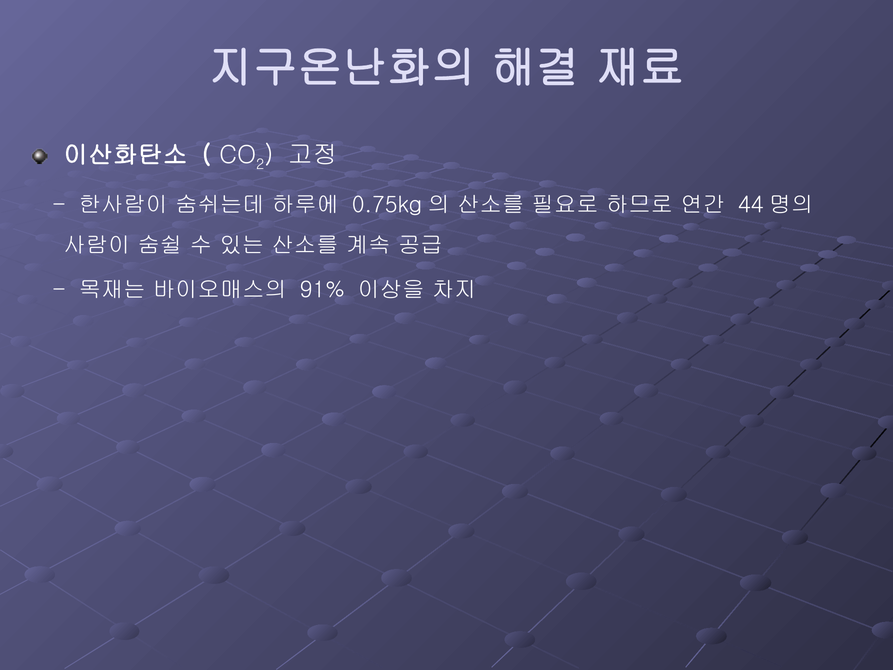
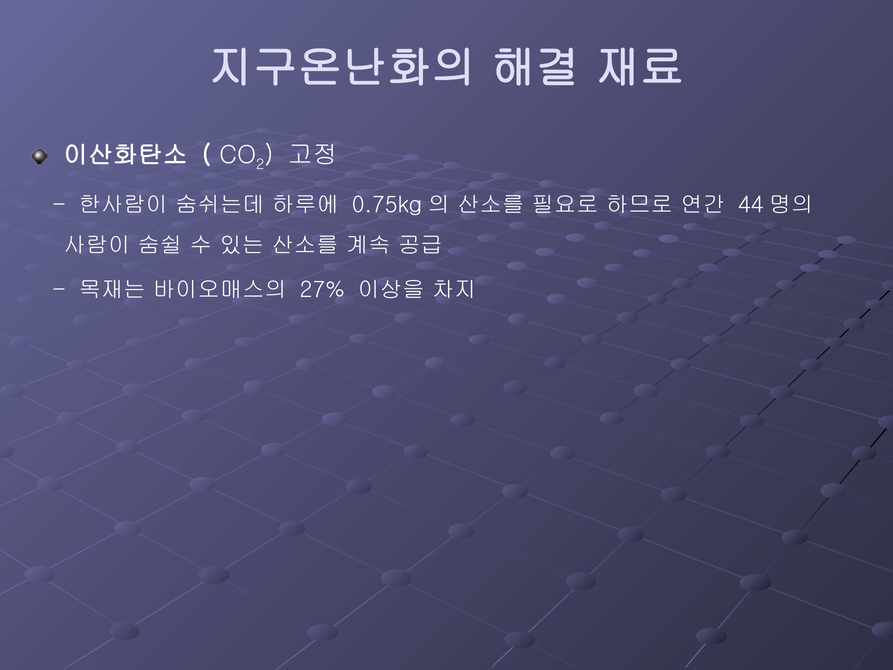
91%: 91% -> 27%
